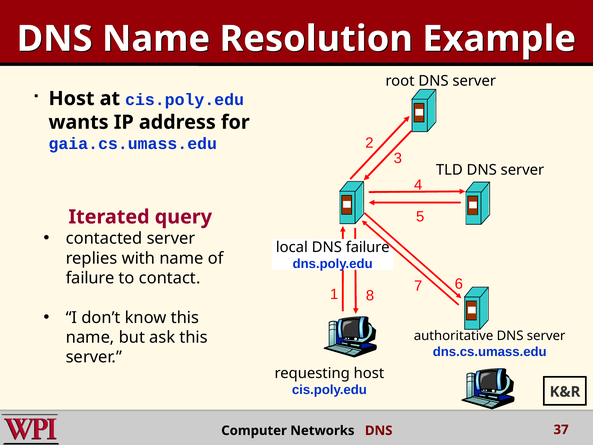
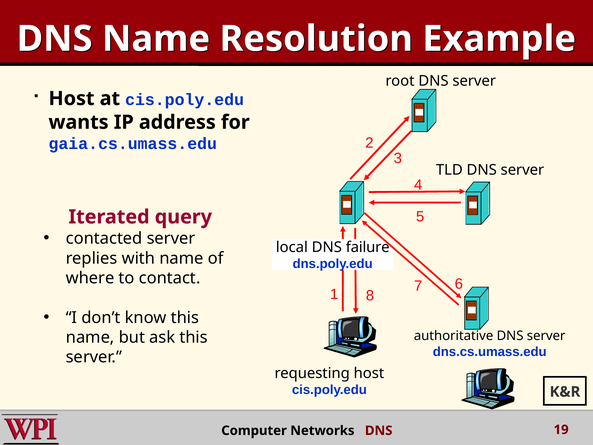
failure at (90, 278): failure -> where
37: 37 -> 19
